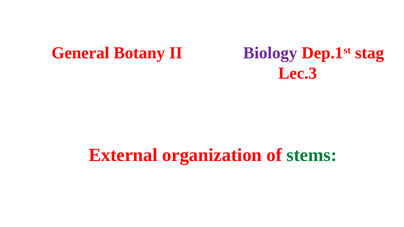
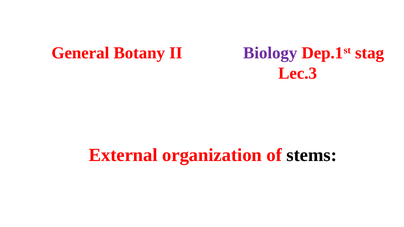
stems colour: green -> black
